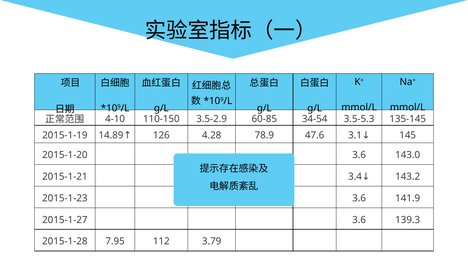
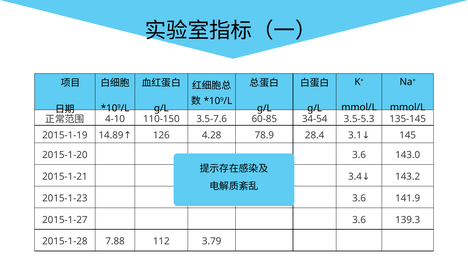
3.5-2.9: 3.5-2.9 -> 3.5-7.6
47.6: 47.6 -> 28.4
7.95: 7.95 -> 7.88
